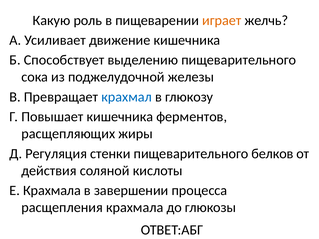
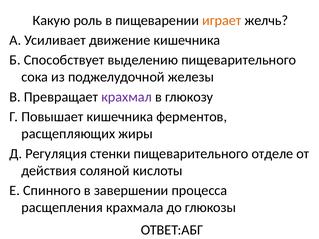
крахмал colour: blue -> purple
белков: белков -> отделе
Е Крахмала: Крахмала -> Спинного
